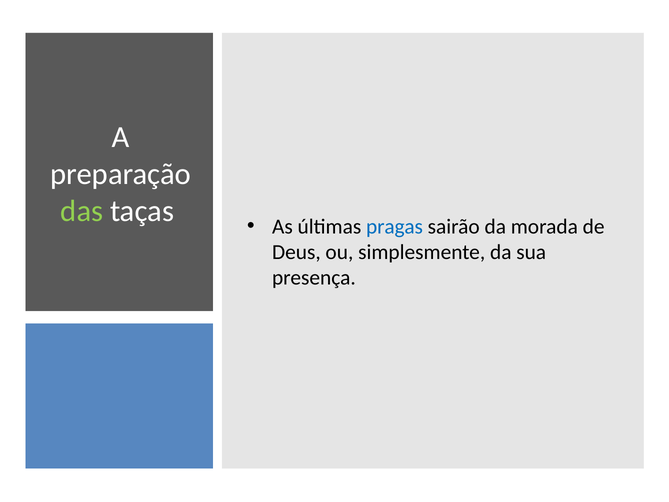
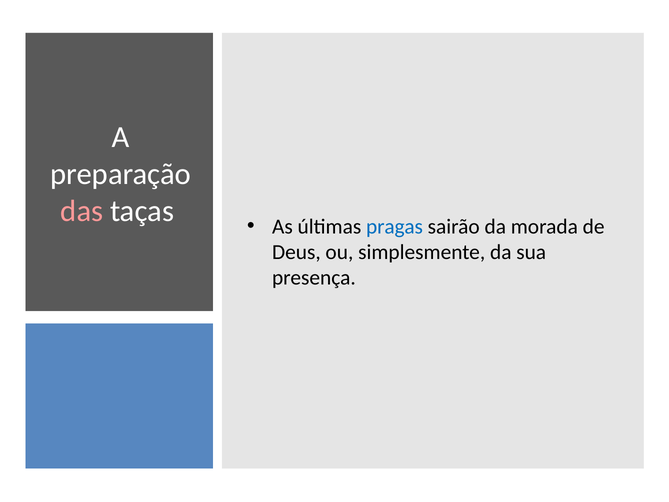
das colour: light green -> pink
